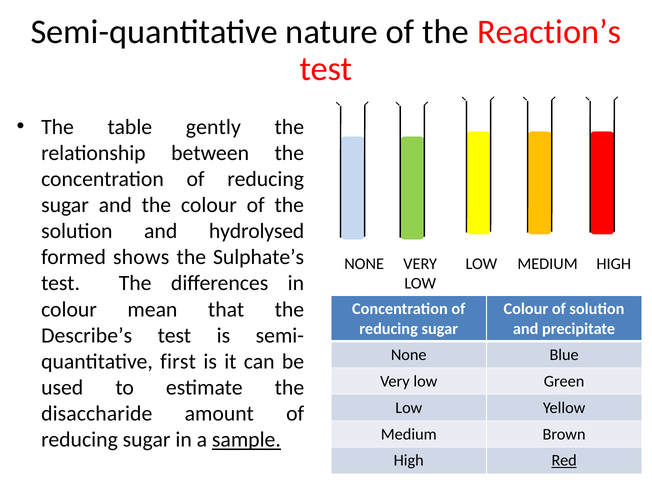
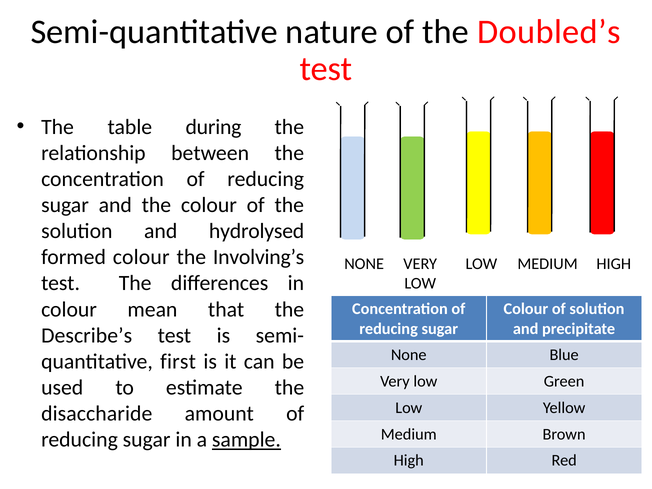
Reaction’s: Reaction’s -> Doubled’s
gently: gently -> during
formed shows: shows -> colour
Sulphate’s: Sulphate’s -> Involving’s
Red underline: present -> none
